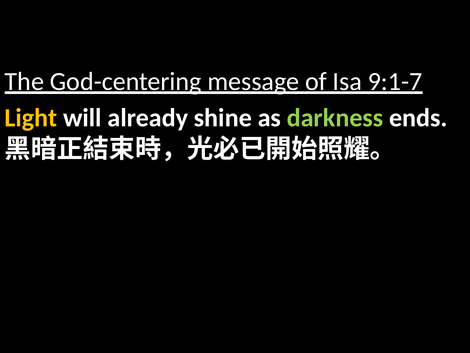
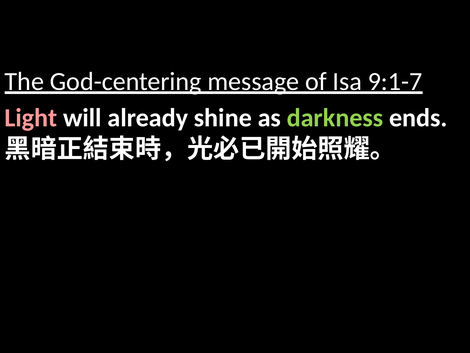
Light colour: yellow -> pink
